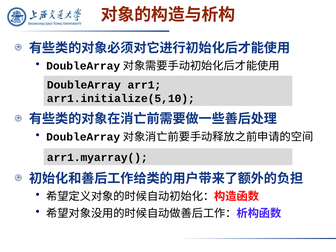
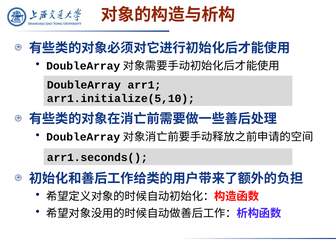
arr1.myarray(: arr1.myarray( -> arr1.seconds(
